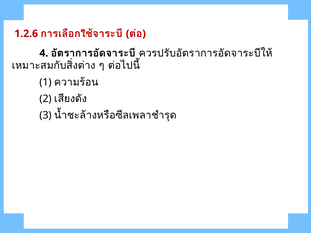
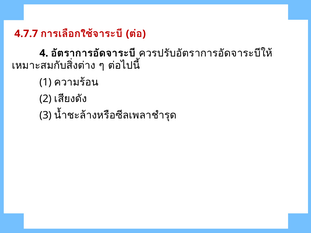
1.2.6: 1.2.6 -> 4.7.7
